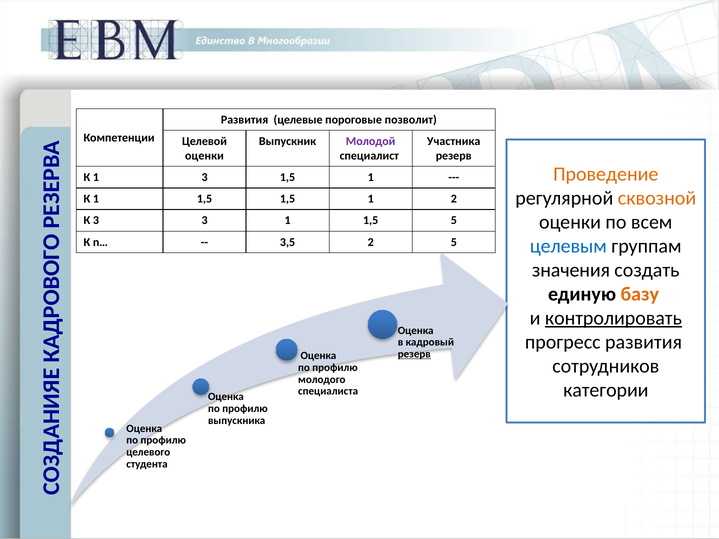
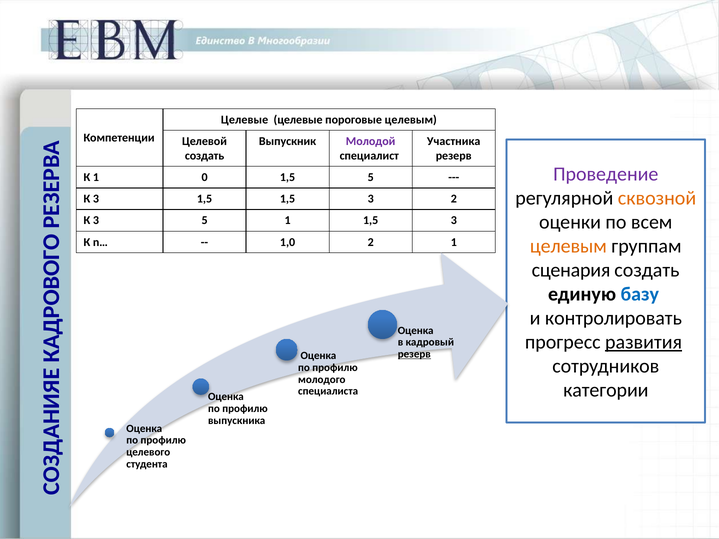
Развития at (245, 120): Развития -> Целевые
пороговые позволит: позволит -> целевым
оценки at (204, 156): оценки -> создать
Проведение colour: orange -> purple
1 3: 3 -> 0
1 at (371, 177): 1 -> 5
1 at (96, 199): 1 -> 3
1,5 1,5 1: 1 -> 3
3 3: 3 -> 5
1 1,5 5: 5 -> 3
3,5: 3,5 -> 1,0
2 5: 5 -> 1
целевым at (568, 246) colour: blue -> orange
значения: значения -> сценария
базу colour: orange -> blue
контролировать underline: present -> none
развития at (644, 342) underline: none -> present
